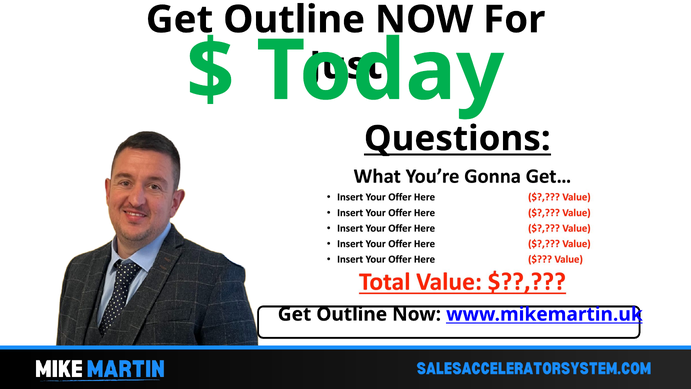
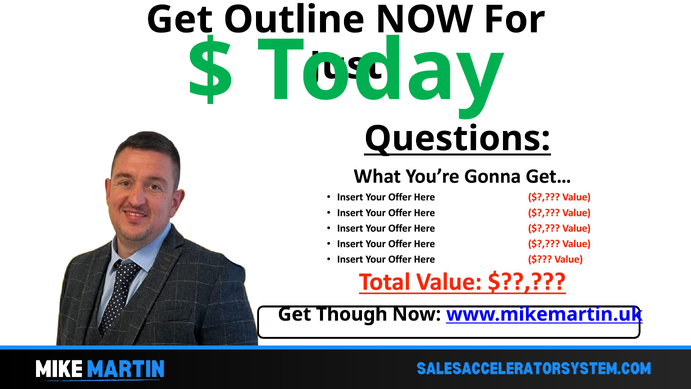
Outline at (352, 314): Outline -> Though
